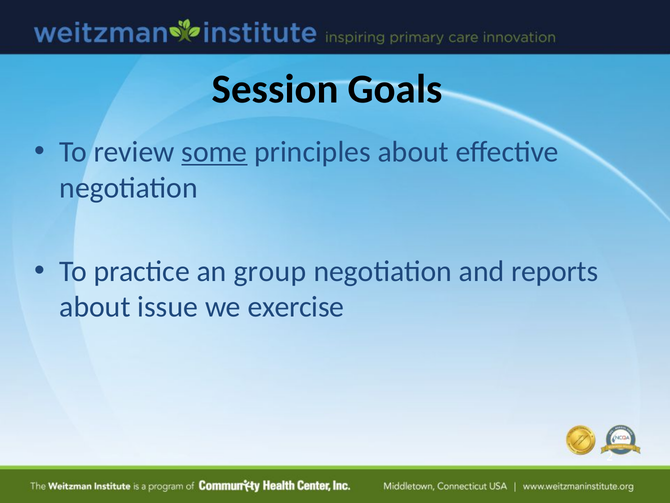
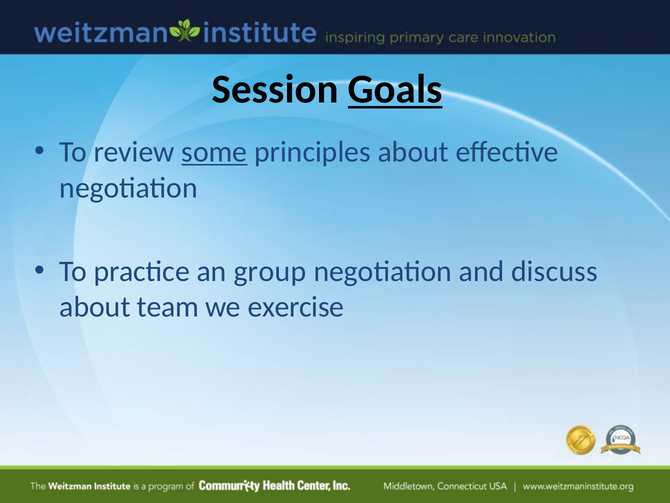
Goals underline: none -> present
reports: reports -> discuss
issue: issue -> team
